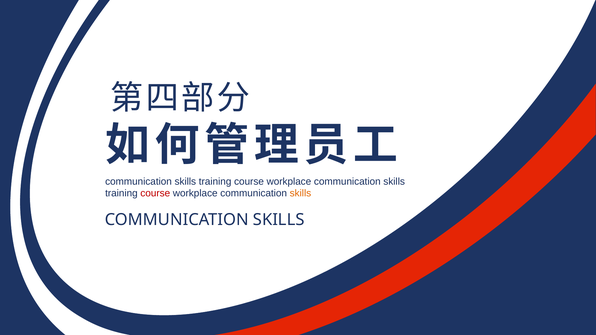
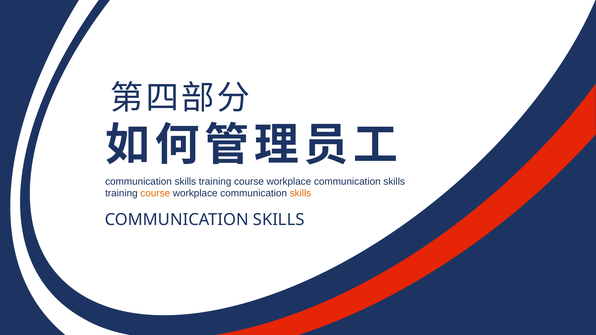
course at (155, 194) colour: red -> orange
